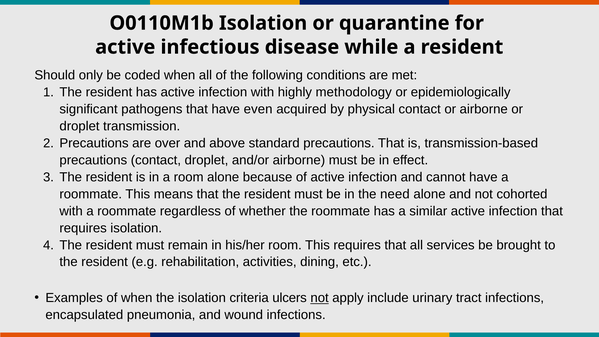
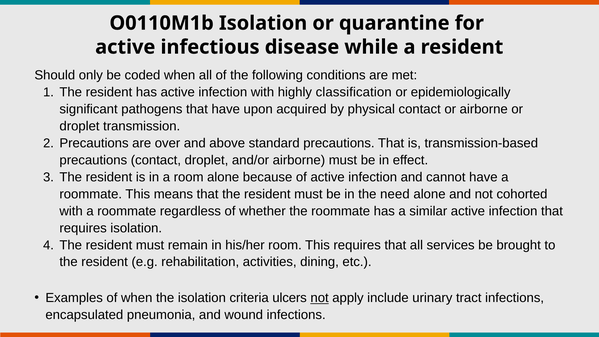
methodology: methodology -> classification
even: even -> upon
